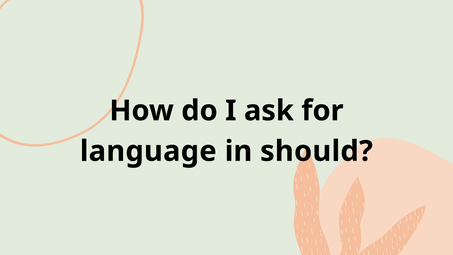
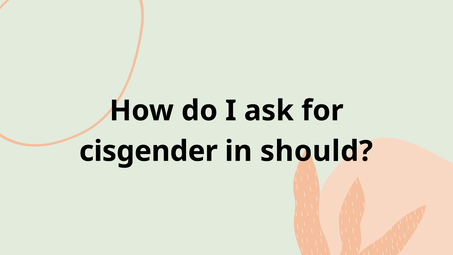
language: language -> cisgender
